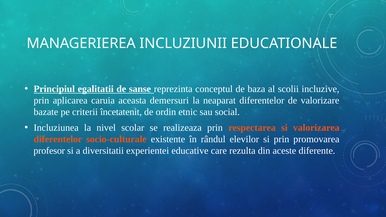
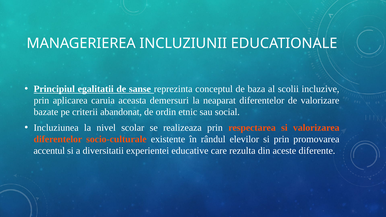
încetatenit: încetatenit -> abandonat
profesor: profesor -> accentul
